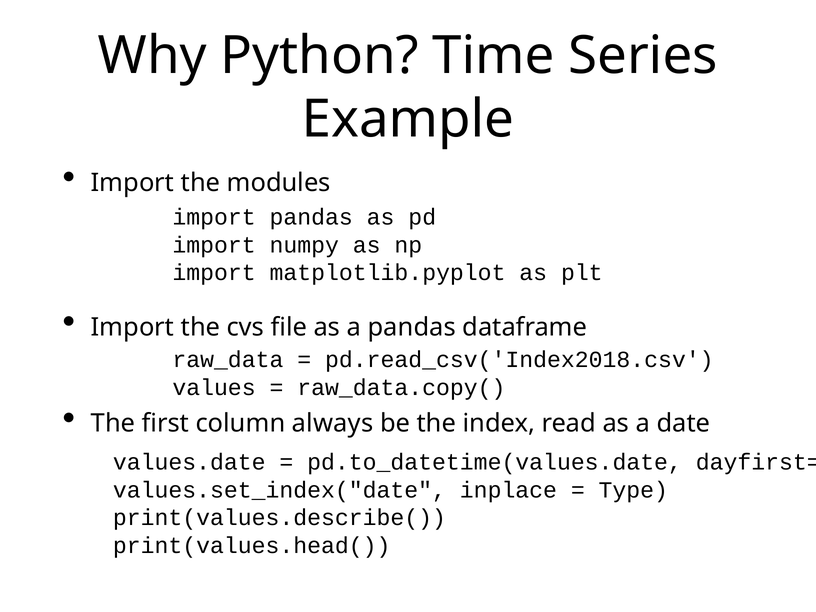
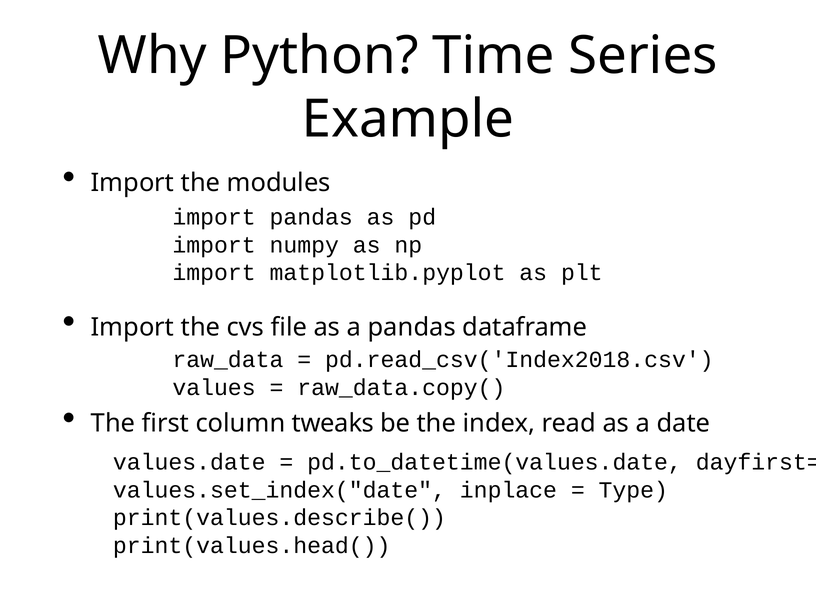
always: always -> tweaks
